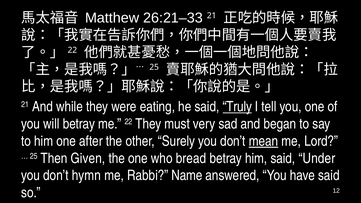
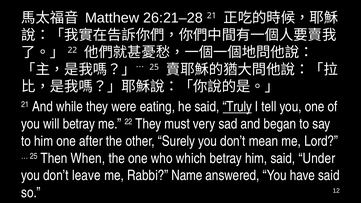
26:21–33: 26:21–33 -> 26:21–28
mean underline: present -> none
Given: Given -> When
bread: bread -> which
hymn: hymn -> leave
